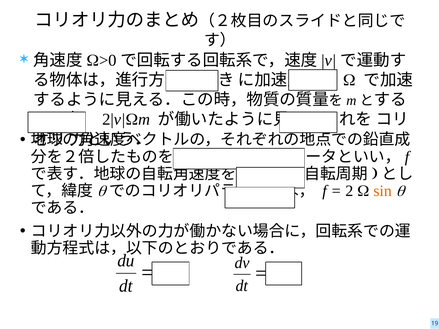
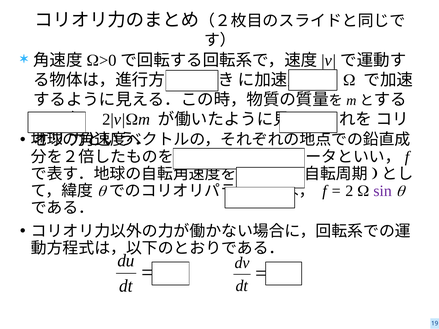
sin colour: orange -> purple
